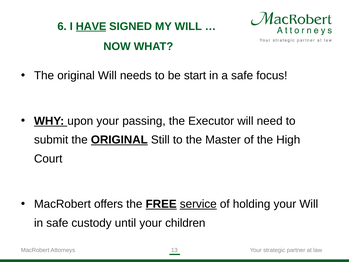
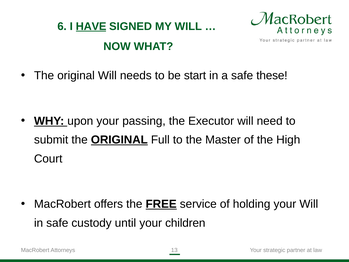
focus: focus -> these
Still: Still -> Full
service underline: present -> none
